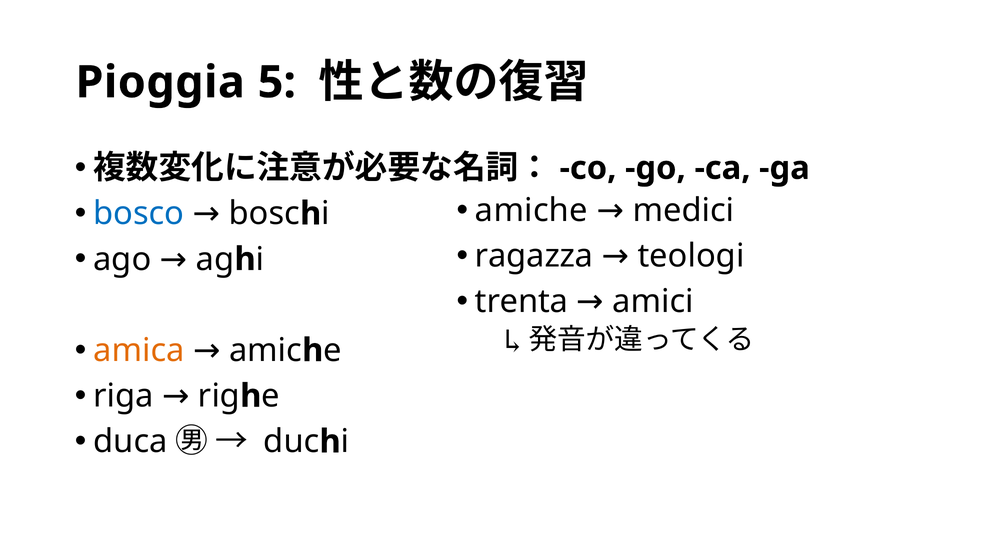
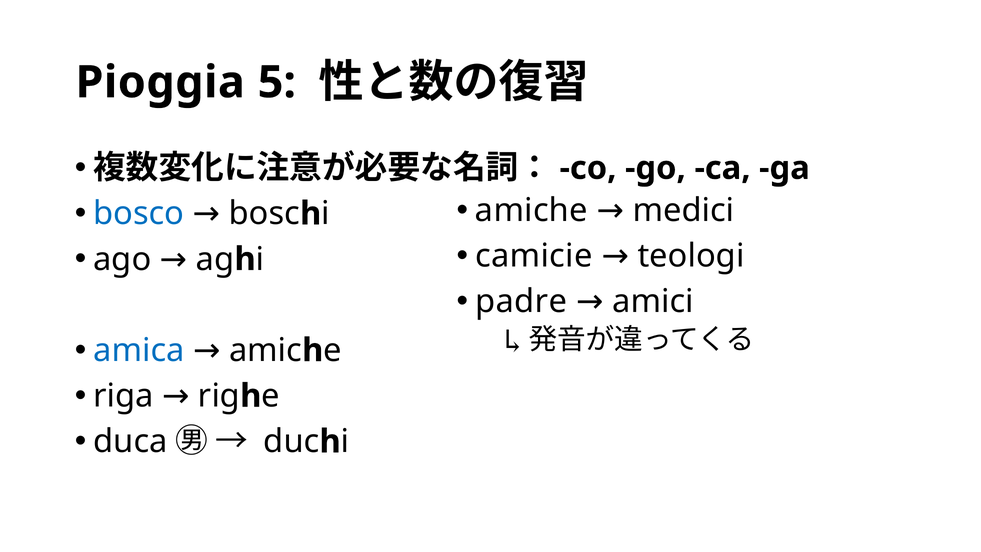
ragazza: ragazza -> camicie
trenta: trenta -> padre
amica colour: orange -> blue
